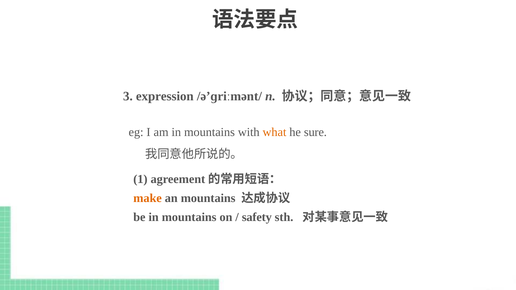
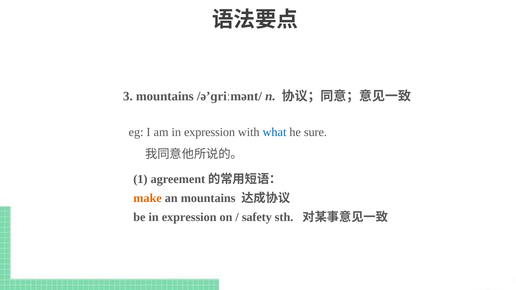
3 expression: expression -> mountains
am in mountains: mountains -> expression
what colour: orange -> blue
be in mountains: mountains -> expression
